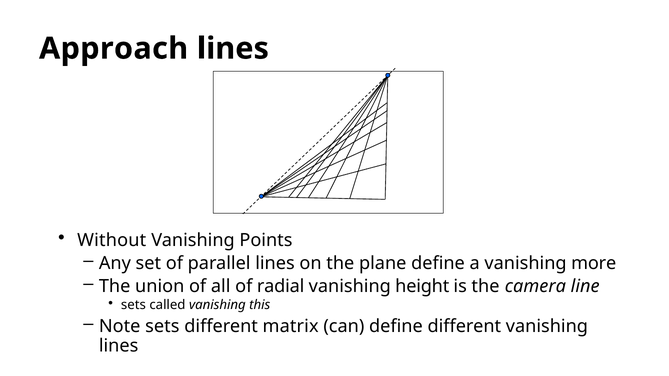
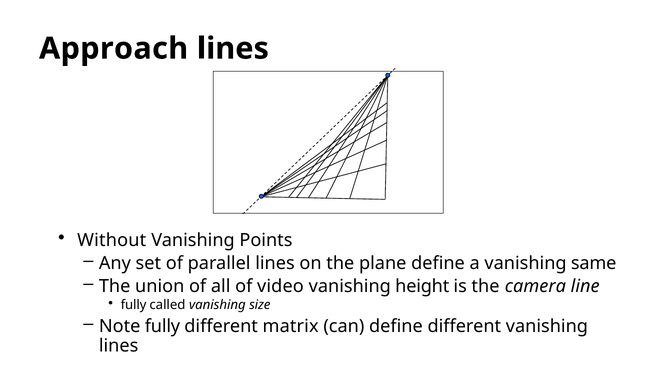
more: more -> same
radial: radial -> video
sets at (133, 305): sets -> fully
this: this -> size
Note sets: sets -> fully
